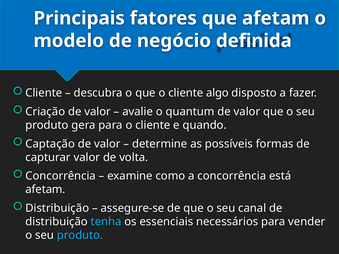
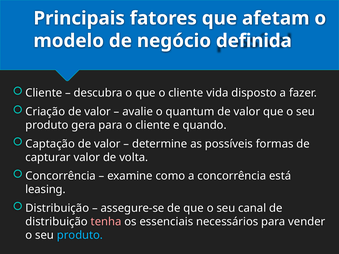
algo: algo -> vida
afetam at (45, 190): afetam -> leasing
tenha colour: light blue -> pink
